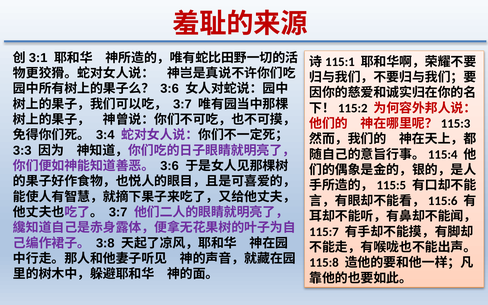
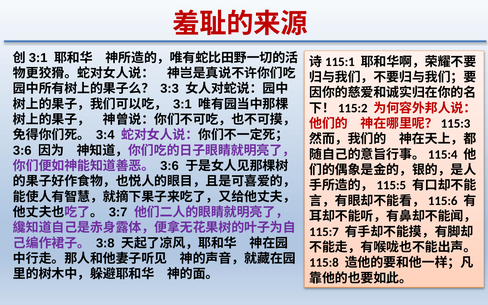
3:6 at (170, 89): 3:6 -> 3:3
3:7 at (182, 104): 3:7 -> 3:1
3:3 at (22, 150): 3:3 -> 3:6
